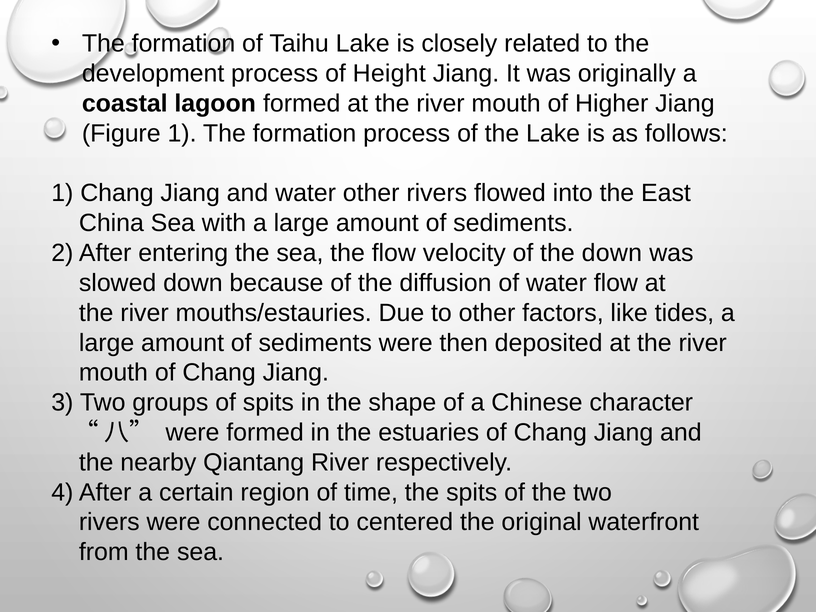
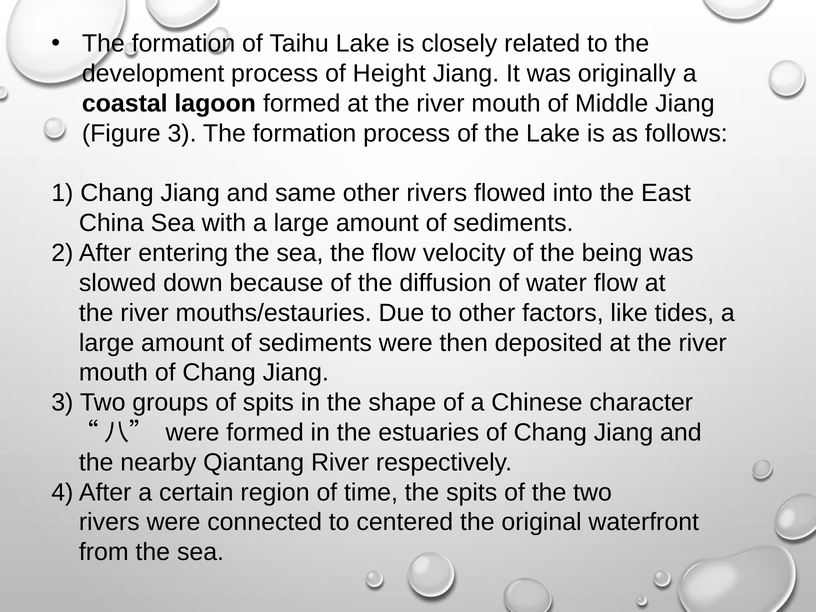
Higher: Higher -> Middle
Figure 1: 1 -> 3
and water: water -> same
the down: down -> being
